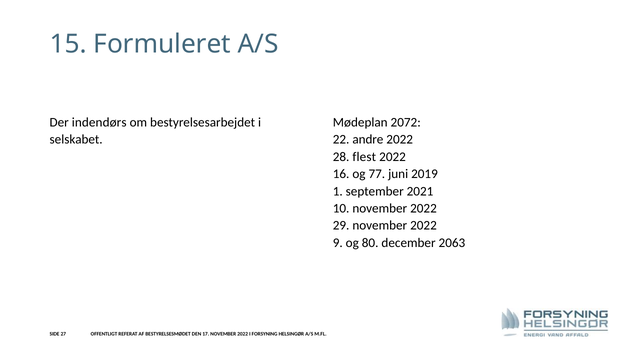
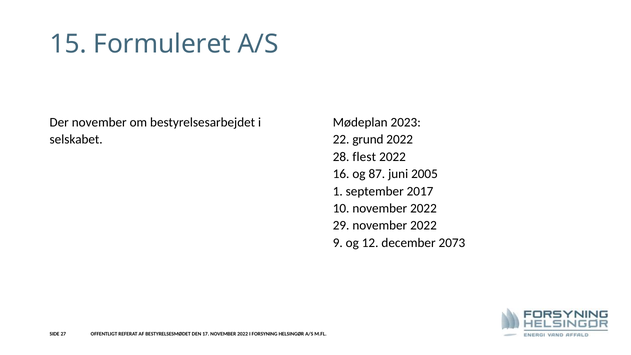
Der indendørs: indendørs -> november
2072: 2072 -> 2023
andre: andre -> grund
77: 77 -> 87
2019: 2019 -> 2005
2021: 2021 -> 2017
80: 80 -> 12
2063: 2063 -> 2073
